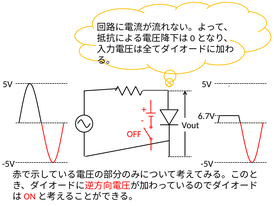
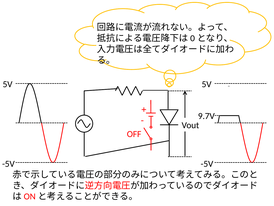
6.7V: 6.7V -> 9.7V
